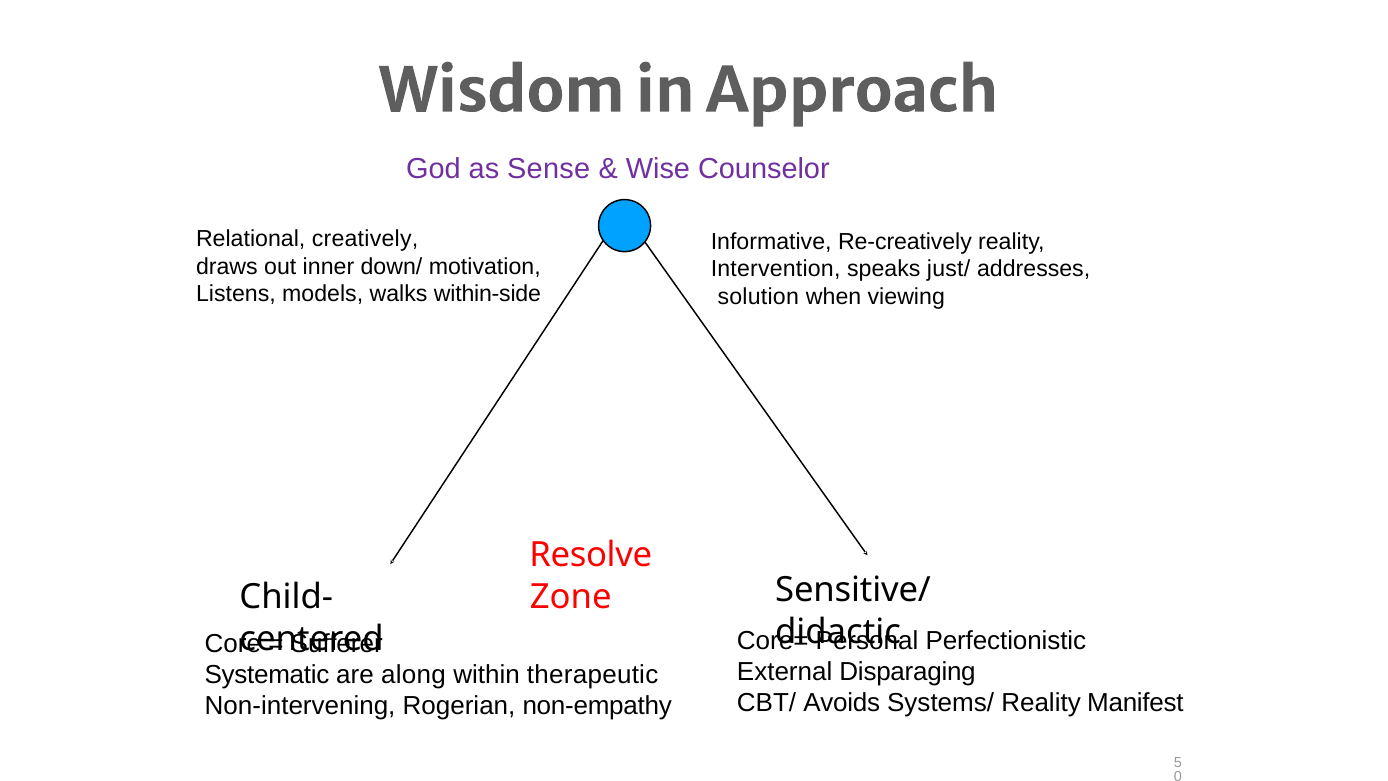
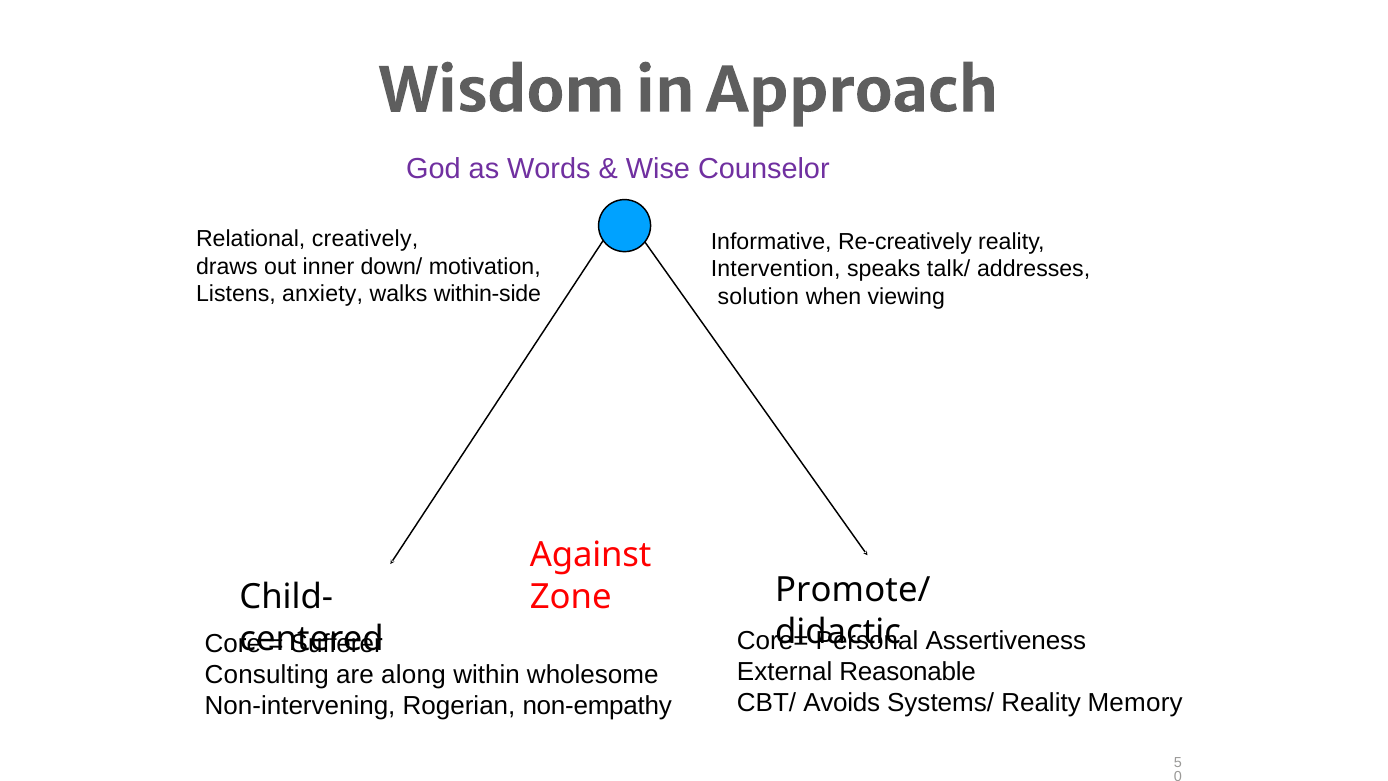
Sense: Sense -> Words
just/: just/ -> talk/
models: models -> anxiety
Resolve: Resolve -> Against
Sensitive/: Sensitive/ -> Promote/
Perfectionistic: Perfectionistic -> Assertiveness
Disparaging: Disparaging -> Reasonable
Systematic: Systematic -> Consulting
therapeutic: therapeutic -> wholesome
Manifest: Manifest -> Memory
